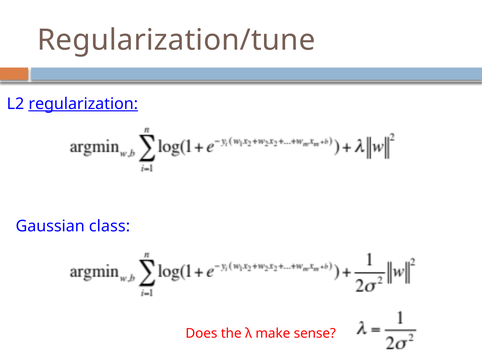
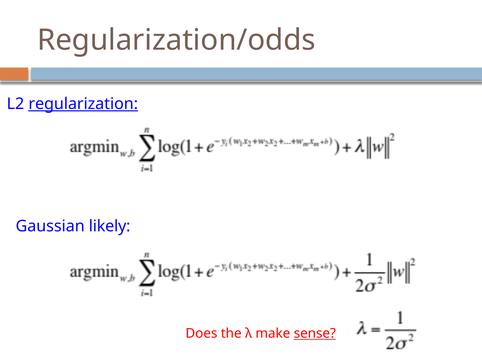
Regularization/tune: Regularization/tune -> Regularization/odds
class: class -> likely
sense underline: none -> present
